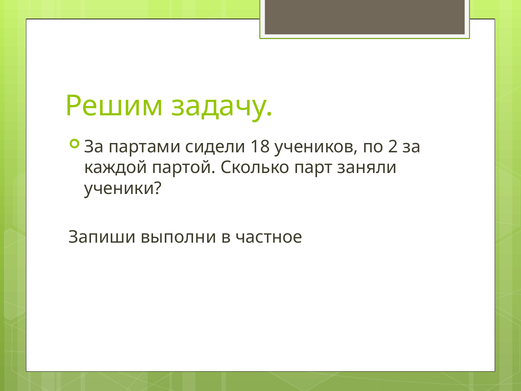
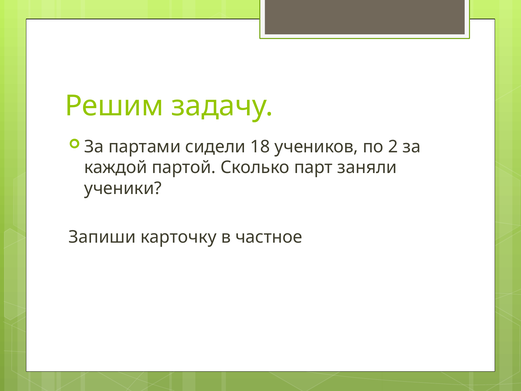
выполни: выполни -> карточку
